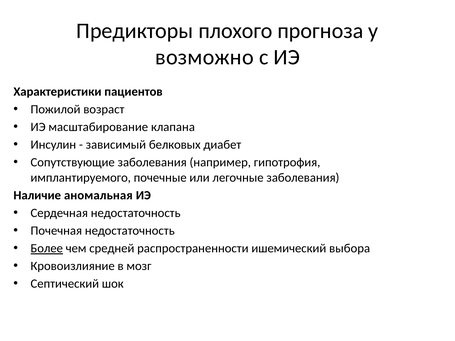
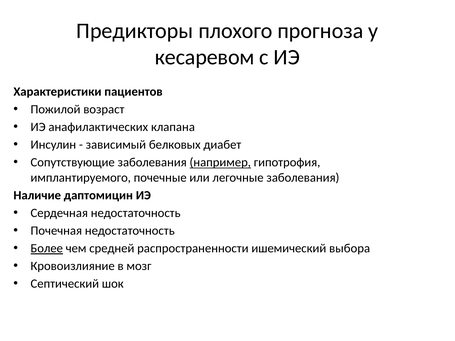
возможно: возможно -> кесаревом
масштабирование: масштабирование -> анафилактических
например underline: none -> present
аномальная: аномальная -> даптомицин
